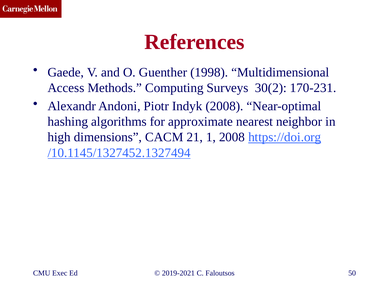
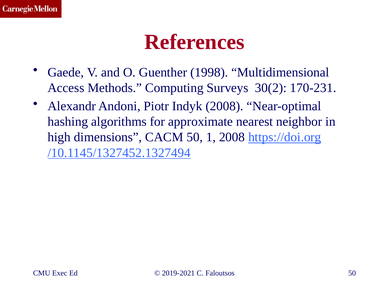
CACM 21: 21 -> 50
